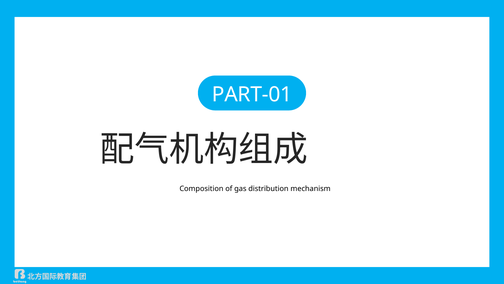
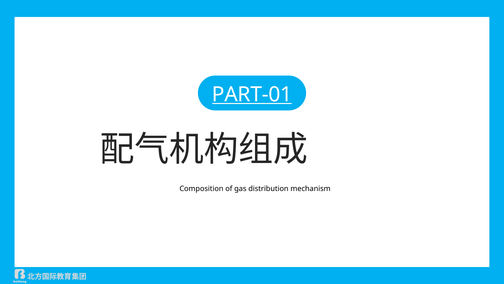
PART-01 underline: none -> present
